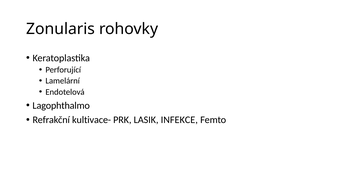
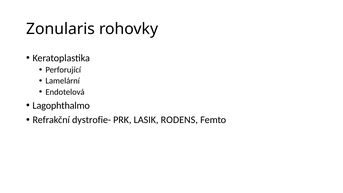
kultivace-: kultivace- -> dystrofie-
INFEKCE: INFEKCE -> RODENS
